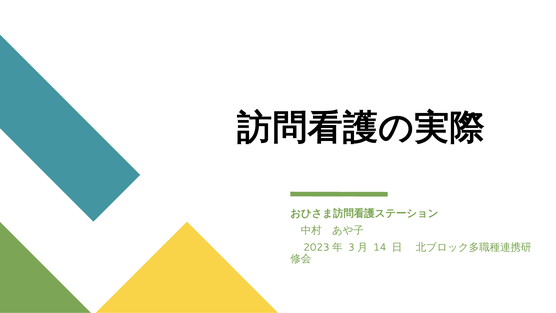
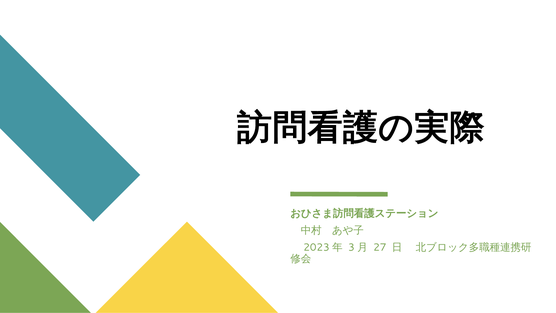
14: 14 -> 27
